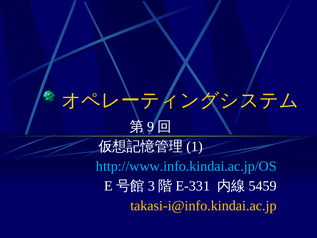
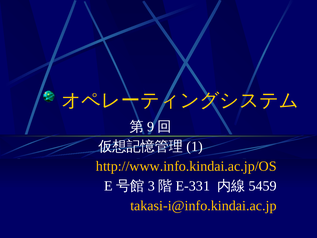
http://www.info.kindai.ac.jp/OS colour: light blue -> yellow
